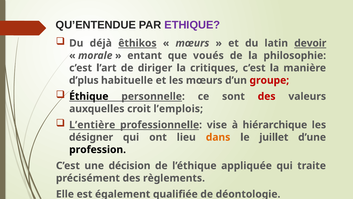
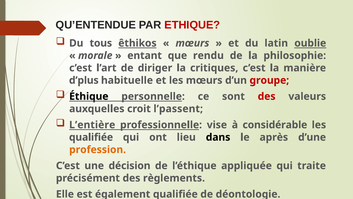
ETHIQUE colour: purple -> red
déjà: déjà -> tous
devoir: devoir -> oublie
voués: voués -> rendu
l’emplois: l’emplois -> l’passent
hiérarchique: hiérarchique -> considérable
désigner at (91, 137): désigner -> qualifiée
dans colour: orange -> black
juillet: juillet -> après
profession colour: black -> orange
